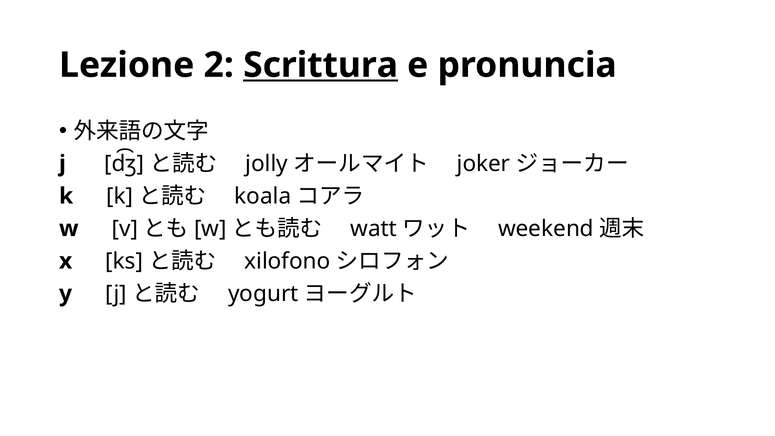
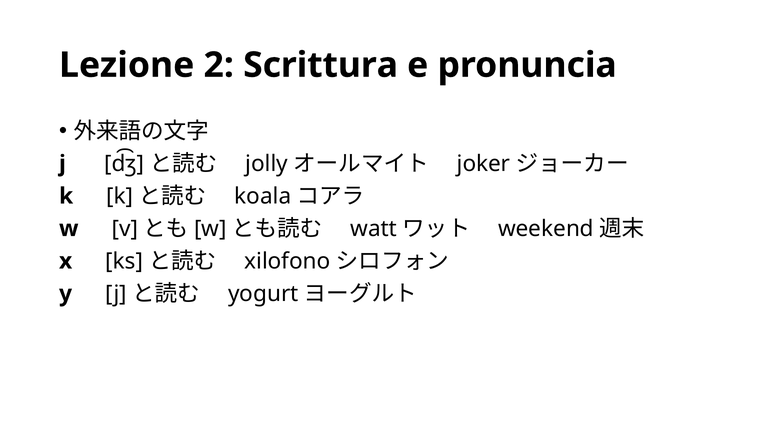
Scrittura underline: present -> none
